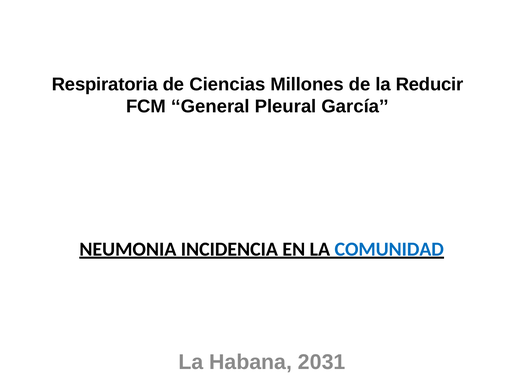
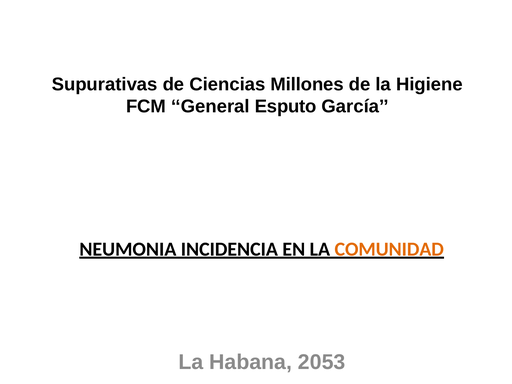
Respiratoria: Respiratoria -> Supurativas
Reducir: Reducir -> Higiene
Pleural: Pleural -> Esputo
COMUNIDAD colour: blue -> orange
2031: 2031 -> 2053
